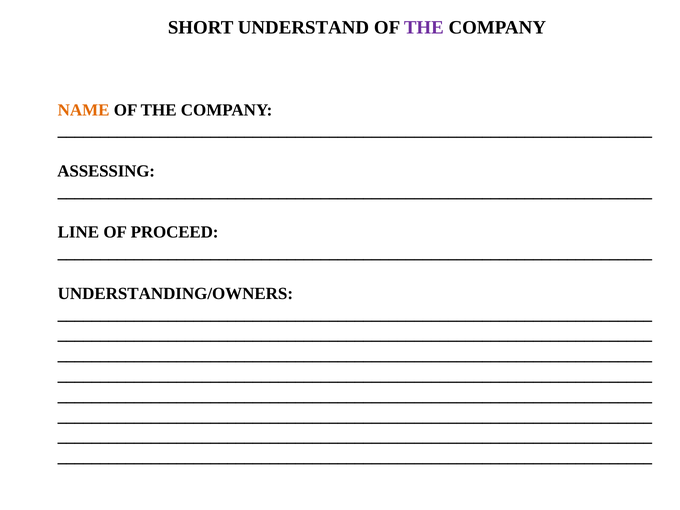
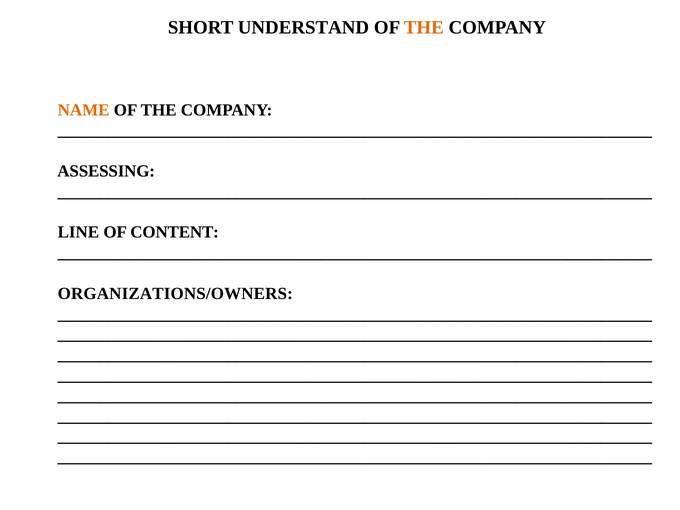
THE at (424, 27) colour: purple -> orange
PROCEED: PROCEED -> CONTENT
UNDERSTANDING/OWNERS: UNDERSTANDING/OWNERS -> ORGANIZATIONS/OWNERS
